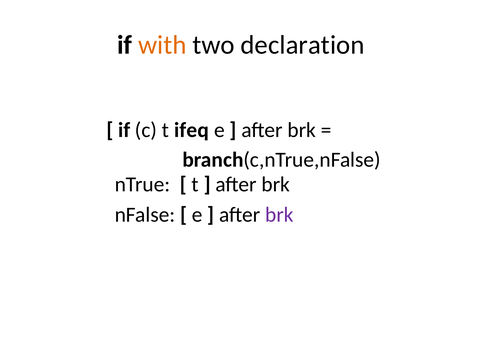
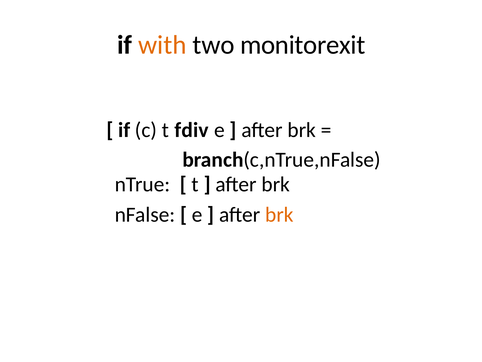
declaration: declaration -> monitorexit
ifeq: ifeq -> fdiv
brk at (279, 214) colour: purple -> orange
